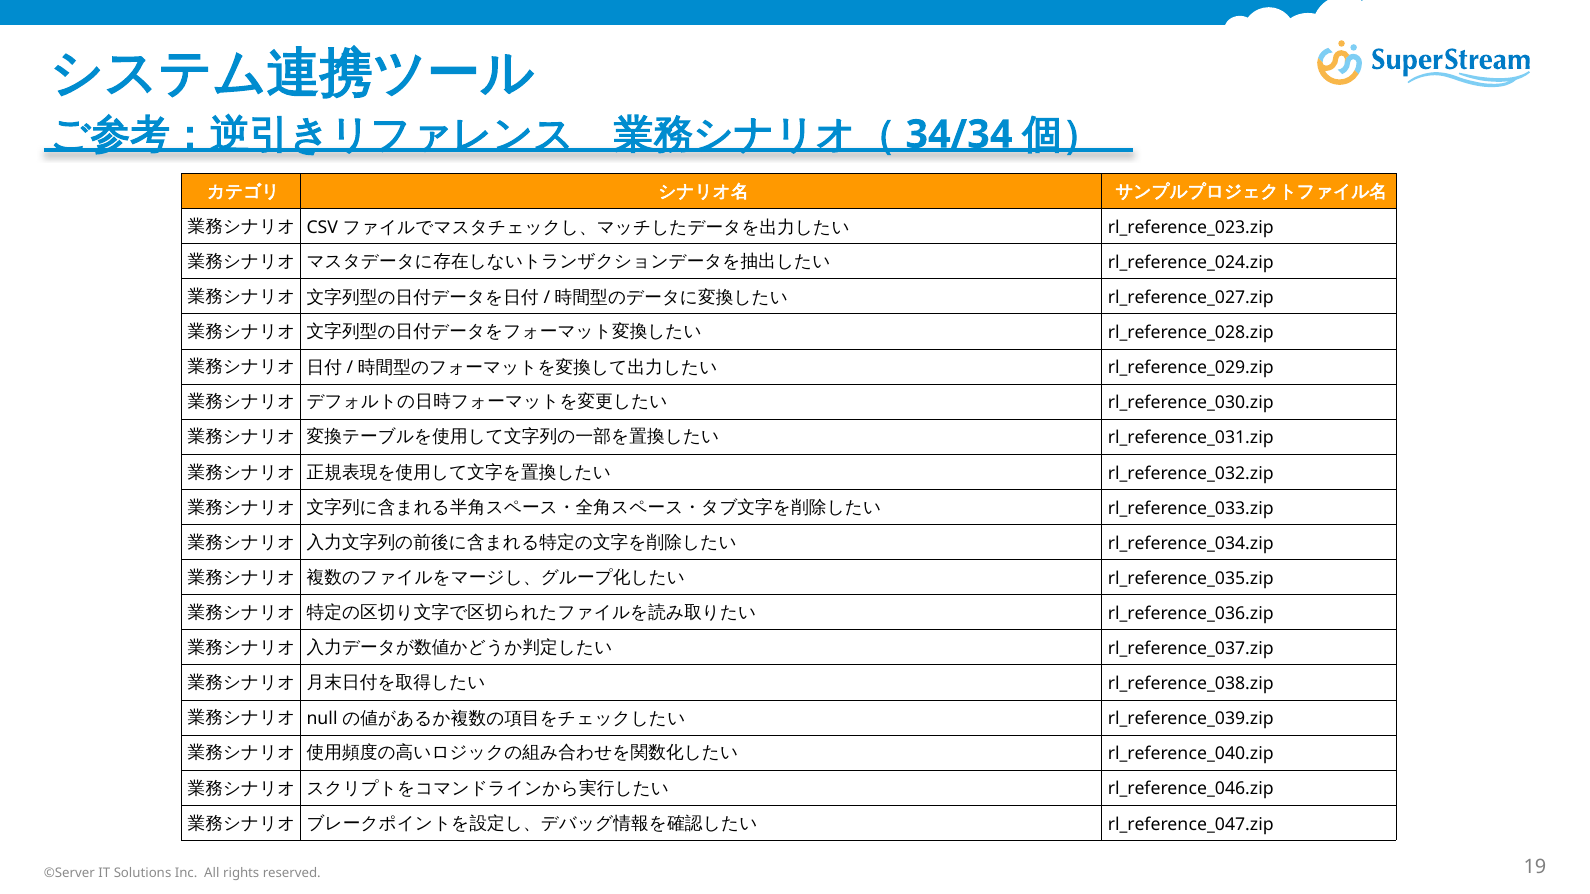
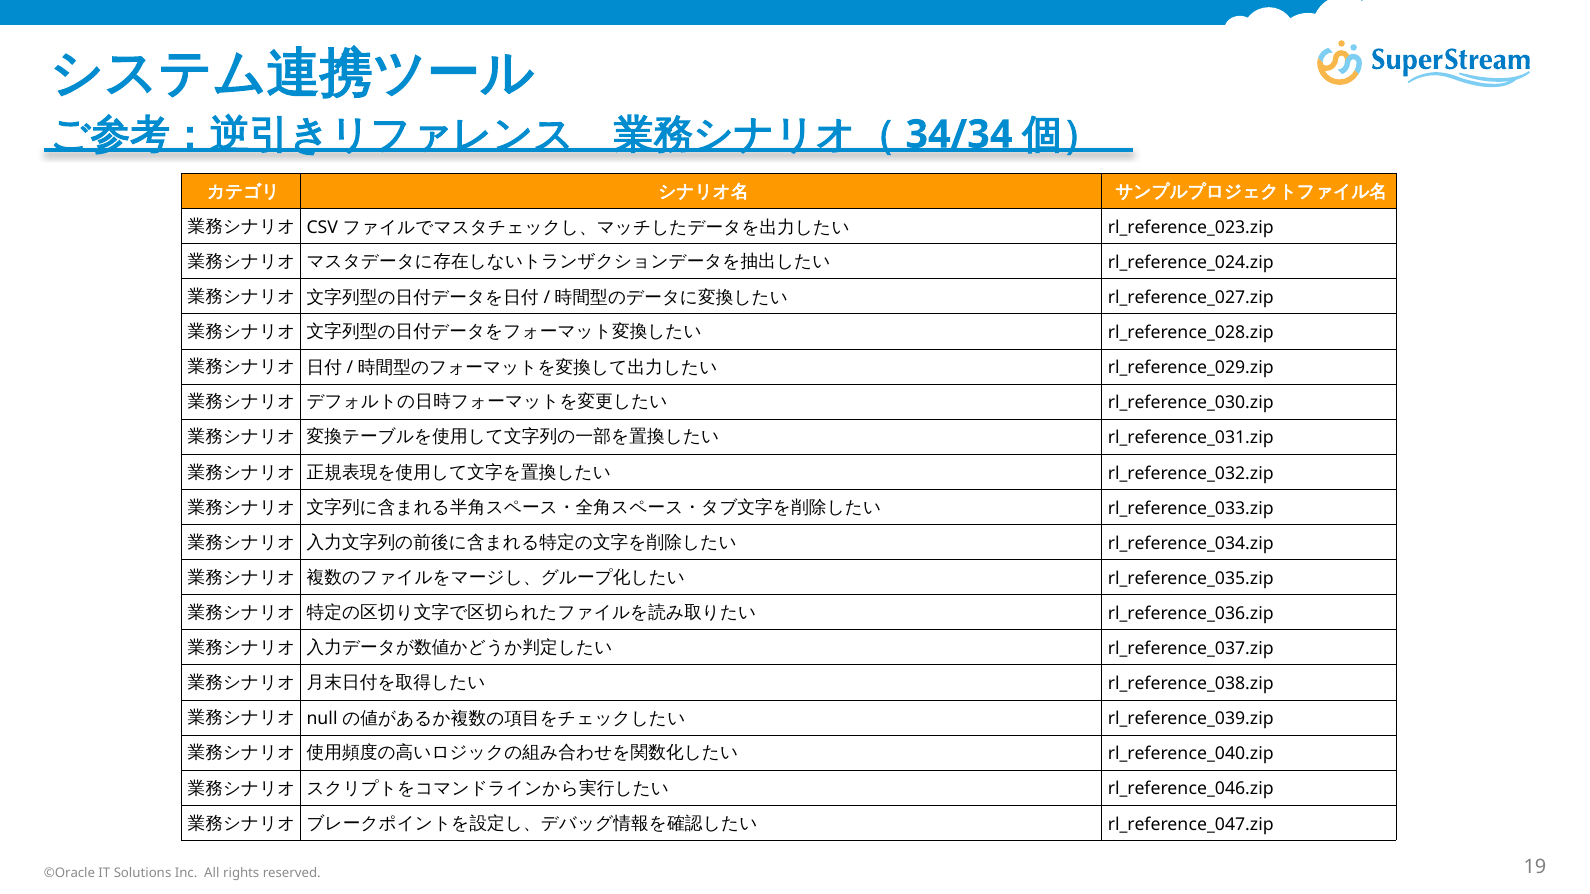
©Server: ©Server -> ©Oracle
